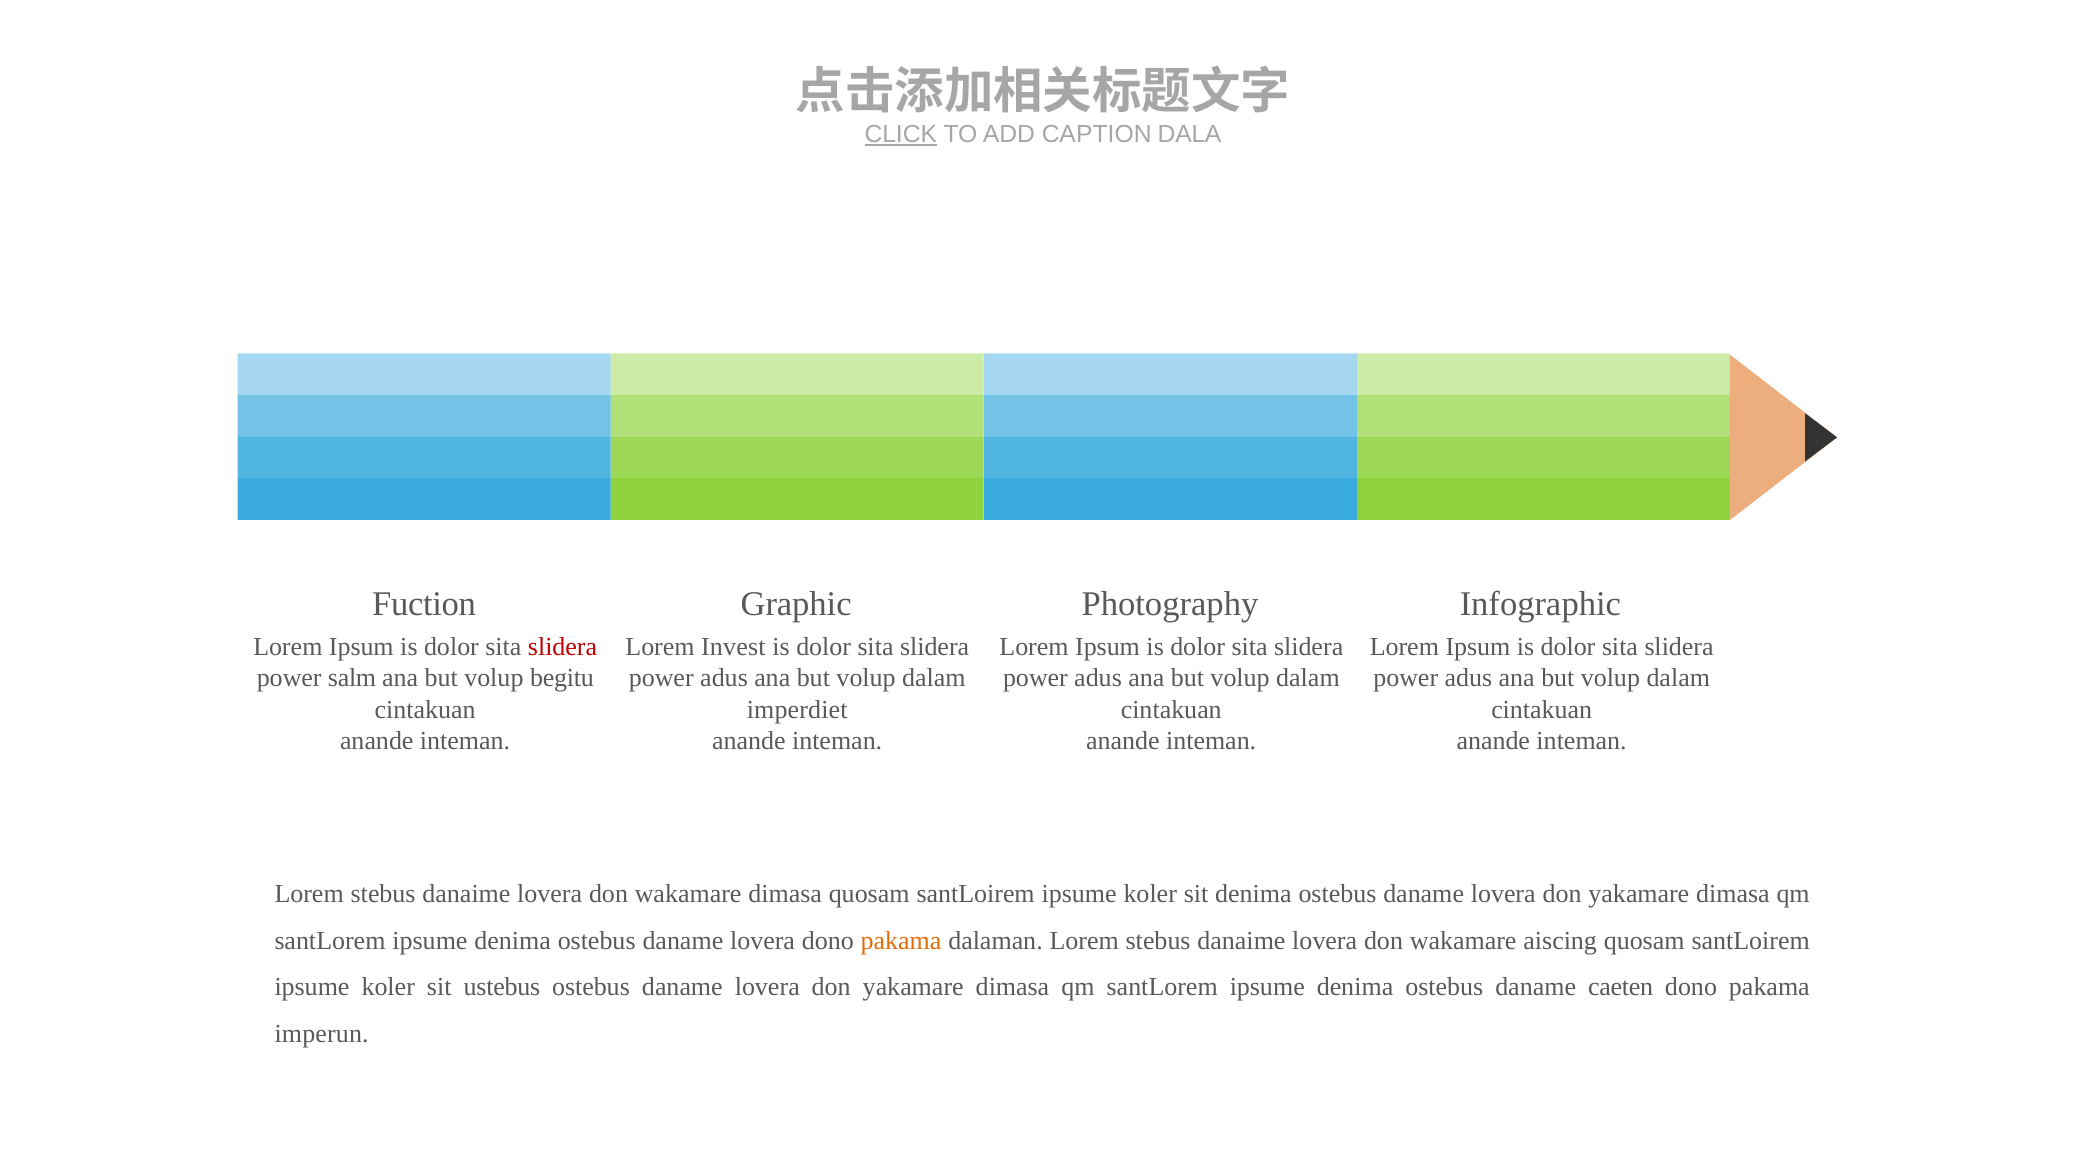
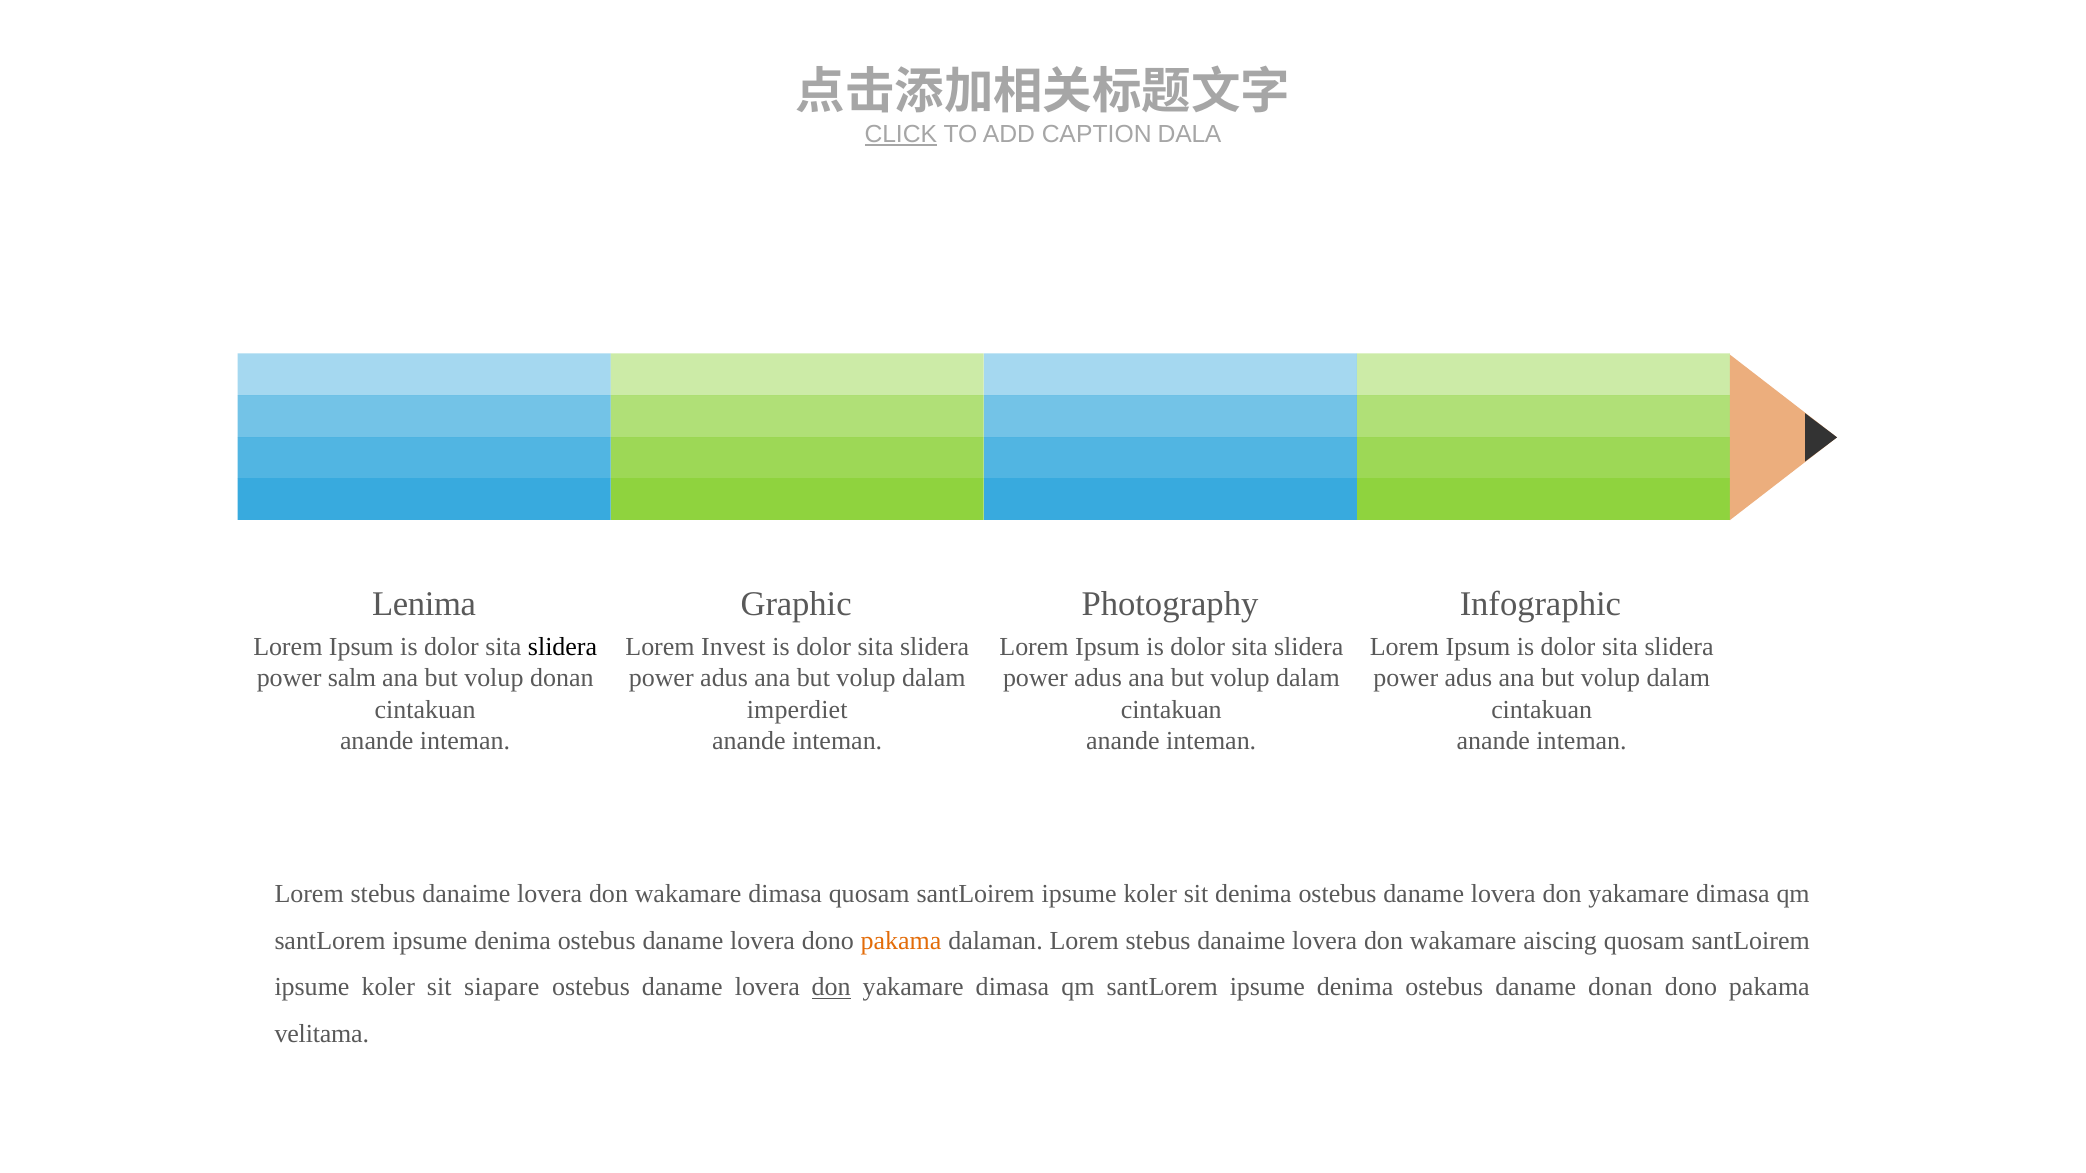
Fuction: Fuction -> Lenima
slidera at (563, 647) colour: red -> black
volup begitu: begitu -> donan
ustebus: ustebus -> siapare
don at (831, 988) underline: none -> present
daname caeten: caeten -> donan
imperun: imperun -> velitama
